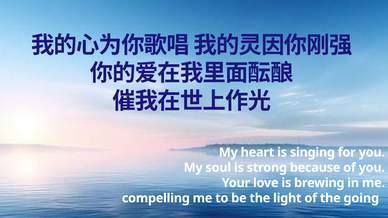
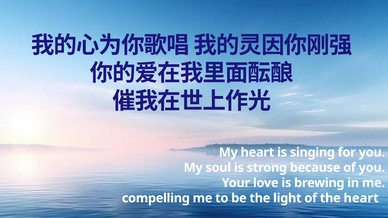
the going: going -> heart
